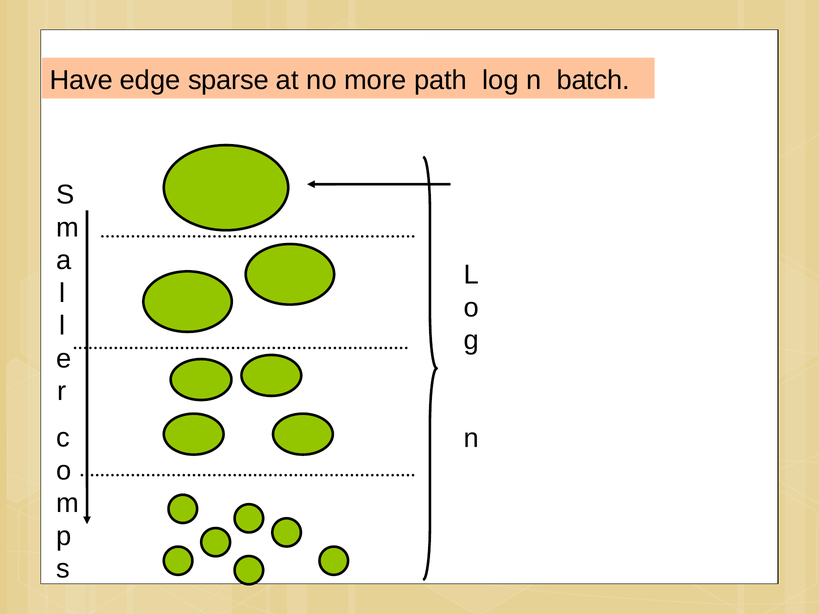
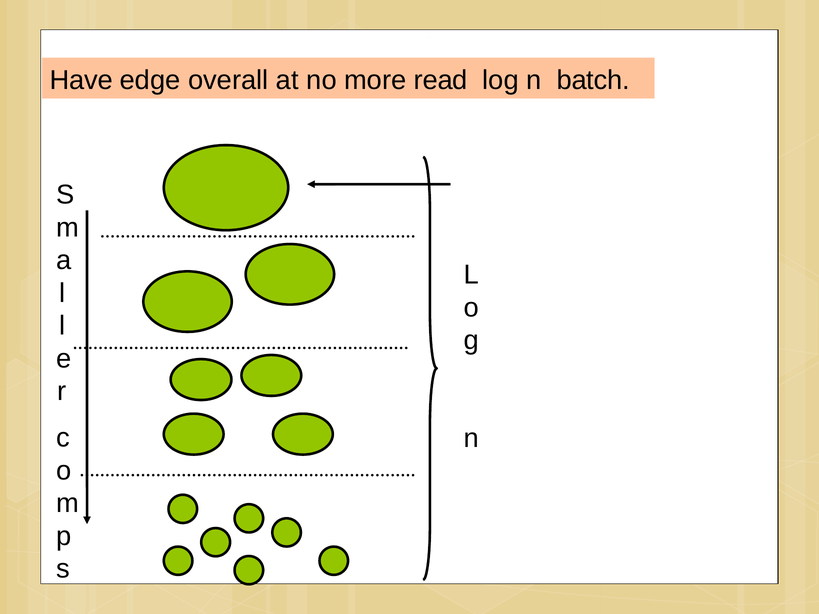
sparse: sparse -> overall
path: path -> read
